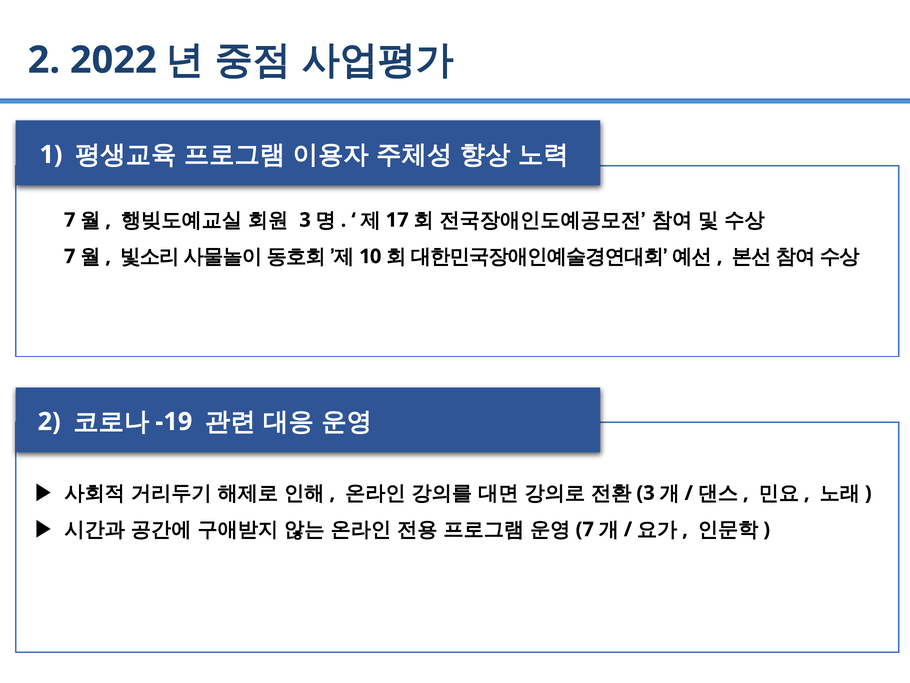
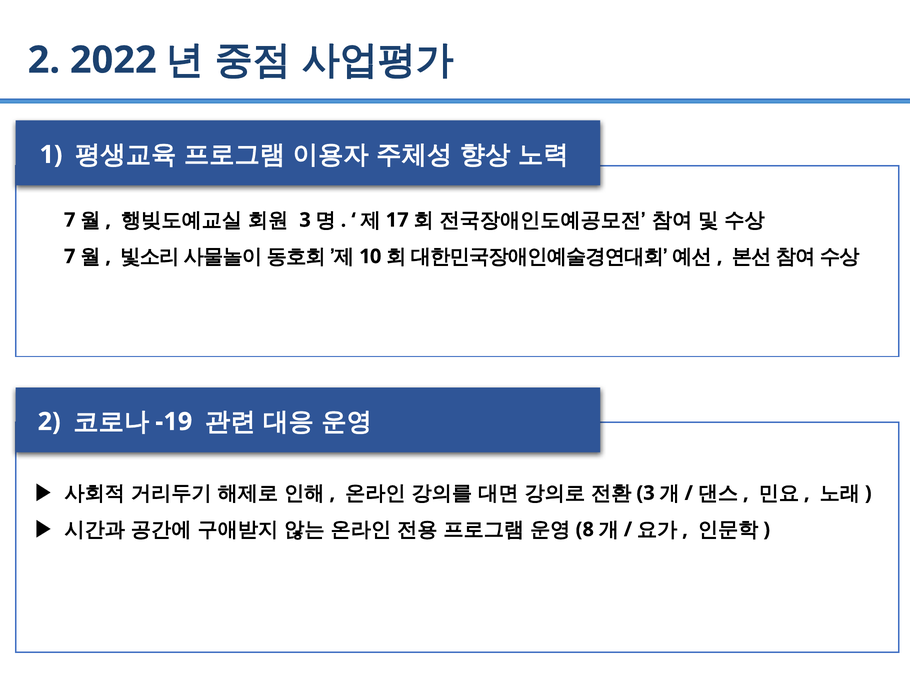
7 at (585, 529): 7 -> 8
